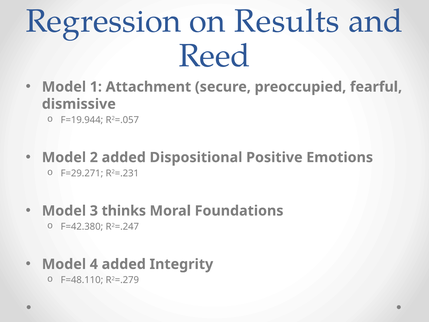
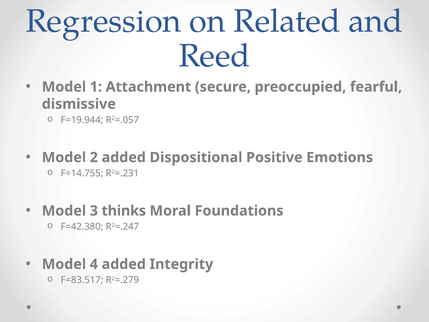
Results: Results -> Related
F=29.271: F=29.271 -> F=14.755
F=48.110: F=48.110 -> F=83.517
